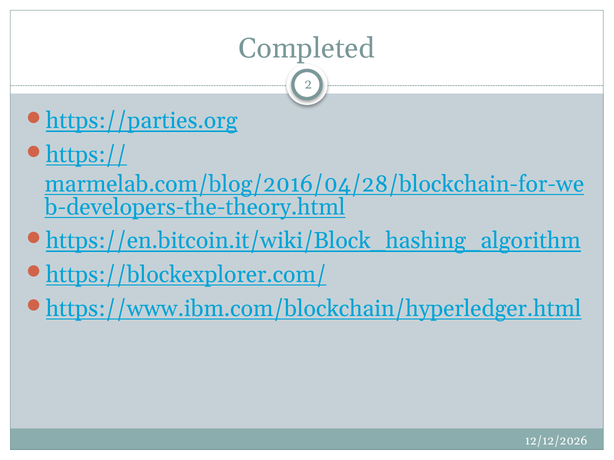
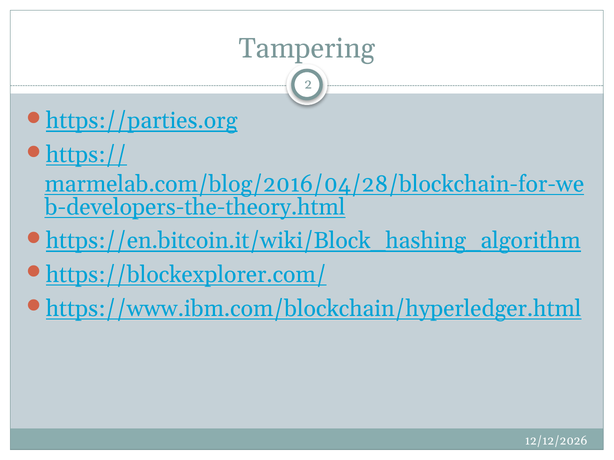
Completed: Completed -> Tampering
